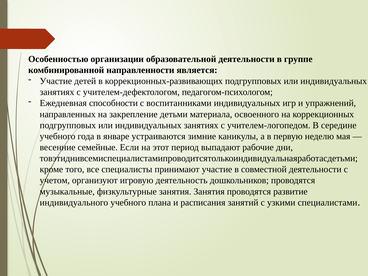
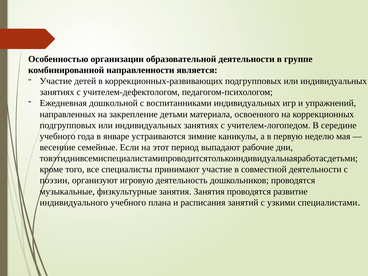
способности: способности -> дошкольной
учетом: учетом -> поэзии
